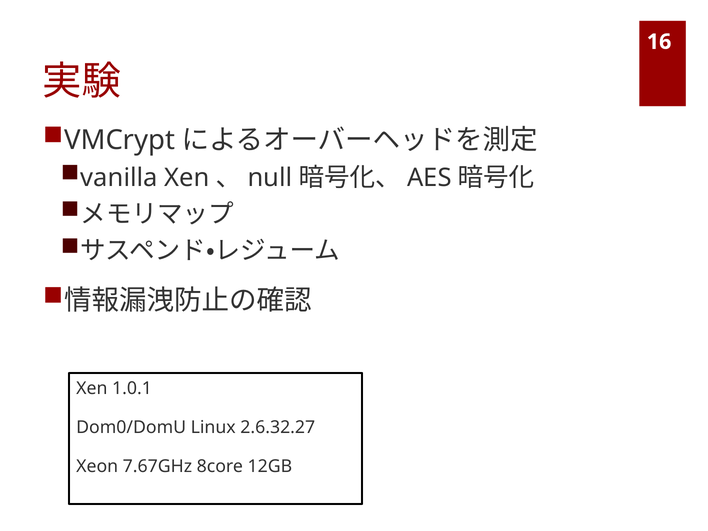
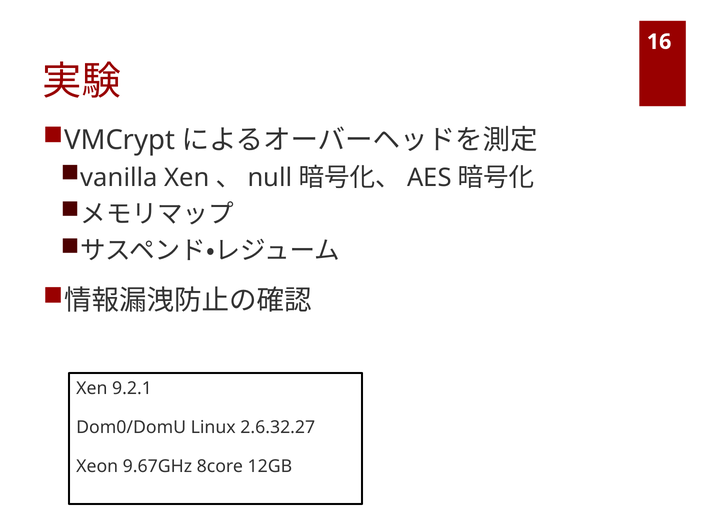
1.0.1: 1.0.1 -> 9.2.1
7.67GHz: 7.67GHz -> 9.67GHz
